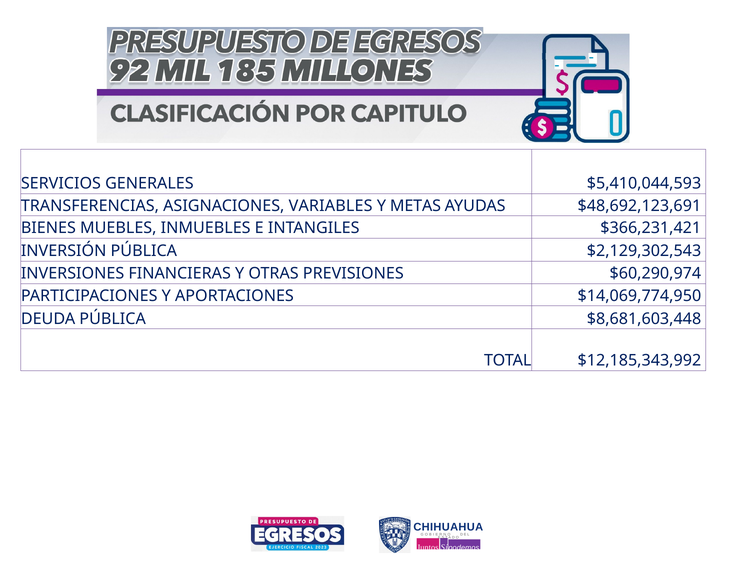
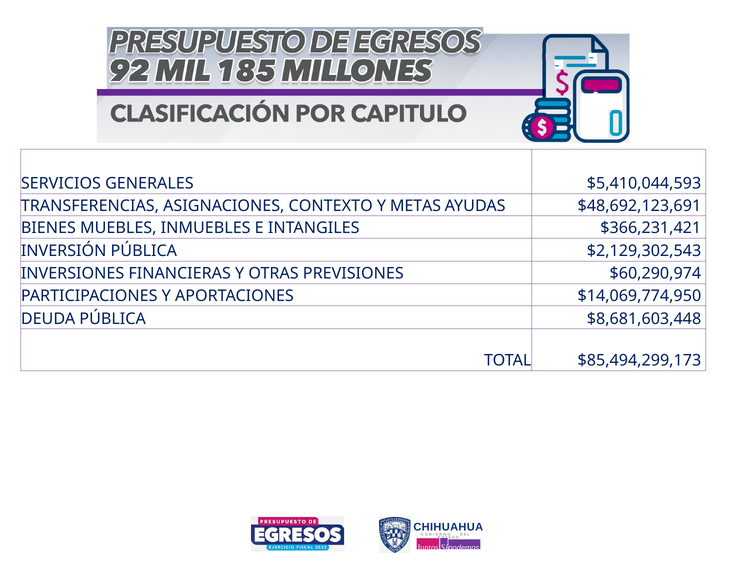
VARIABLES: VARIABLES -> CONTEXTO
$12,185,343,992: $12,185,343,992 -> $85,494,299,173
